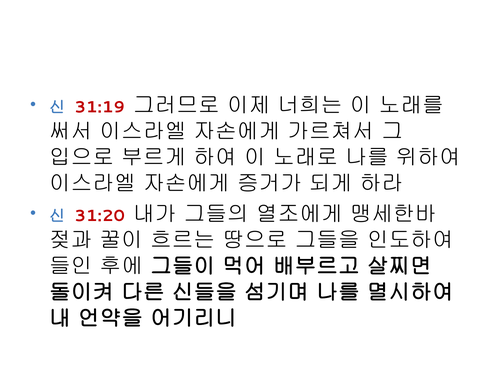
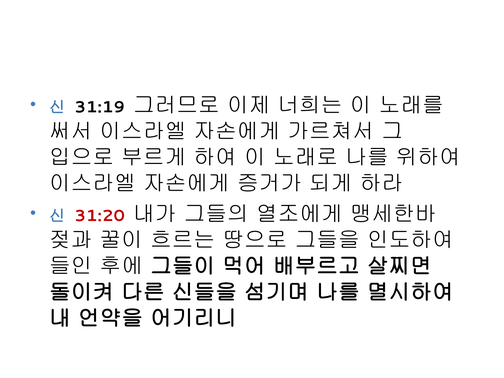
31:19 colour: red -> black
